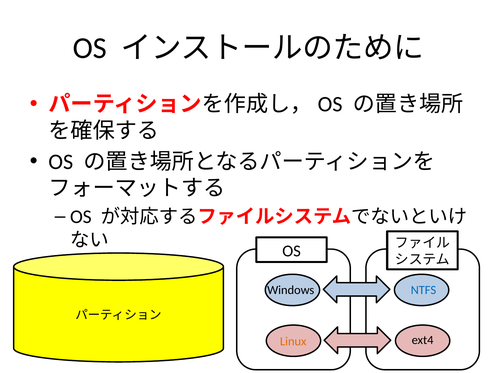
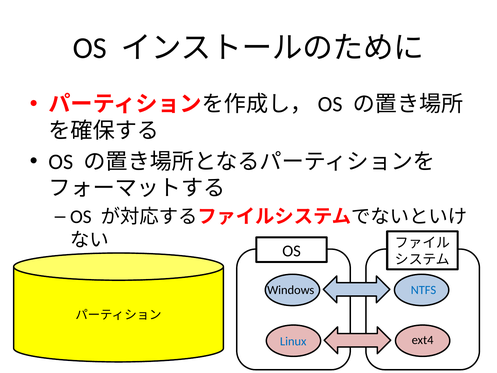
Linux colour: orange -> blue
